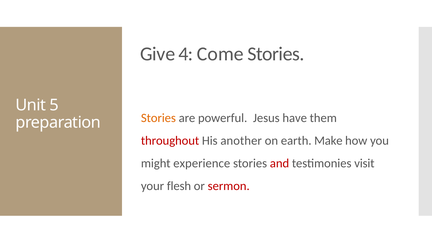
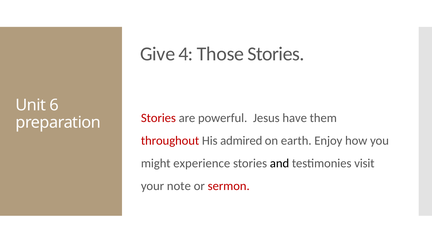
Come: Come -> Those
5: 5 -> 6
Stories at (158, 118) colour: orange -> red
another: another -> admired
Make: Make -> Enjoy
and colour: red -> black
flesh: flesh -> note
